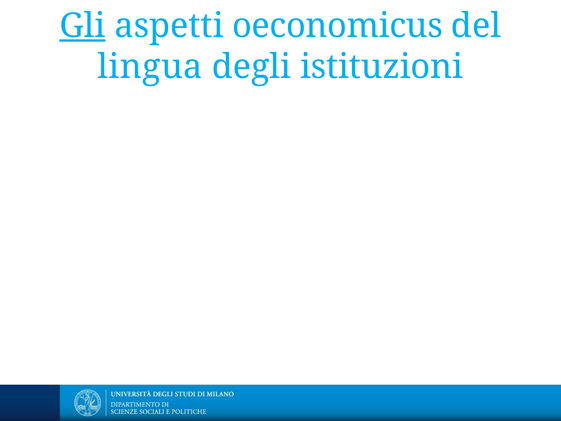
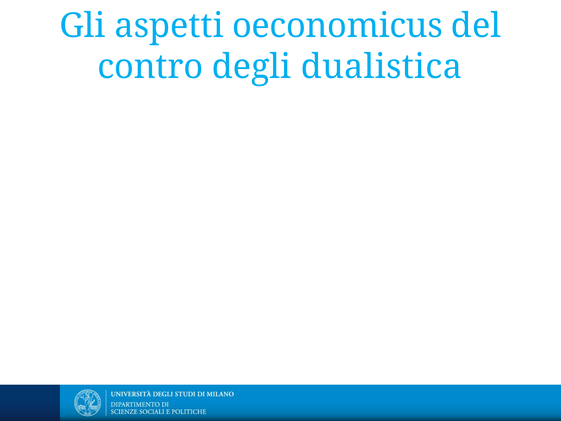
Gli at (82, 26) underline: present -> none
lingua: lingua -> contro
istituzioni: istituzioni -> dualistica
